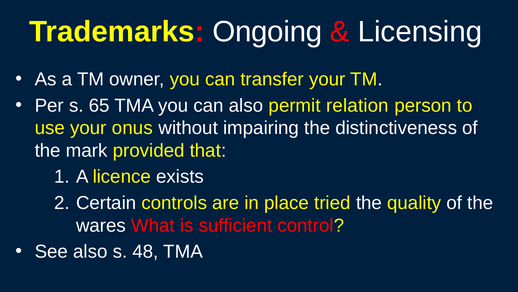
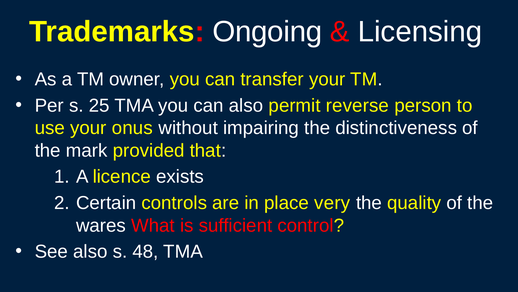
65: 65 -> 25
relation: relation -> reverse
tried: tried -> very
